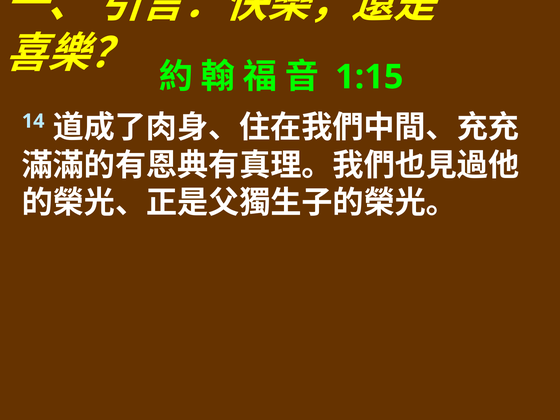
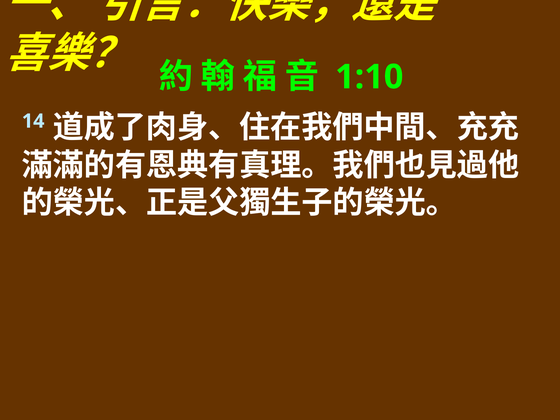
1:15: 1:15 -> 1:10
